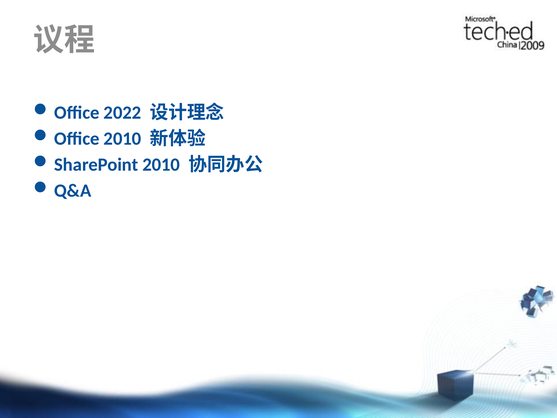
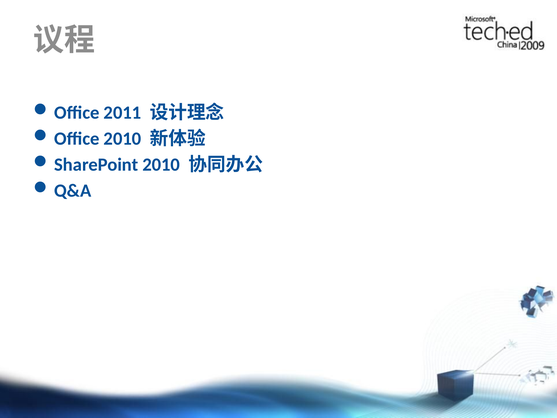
2022: 2022 -> 2011
